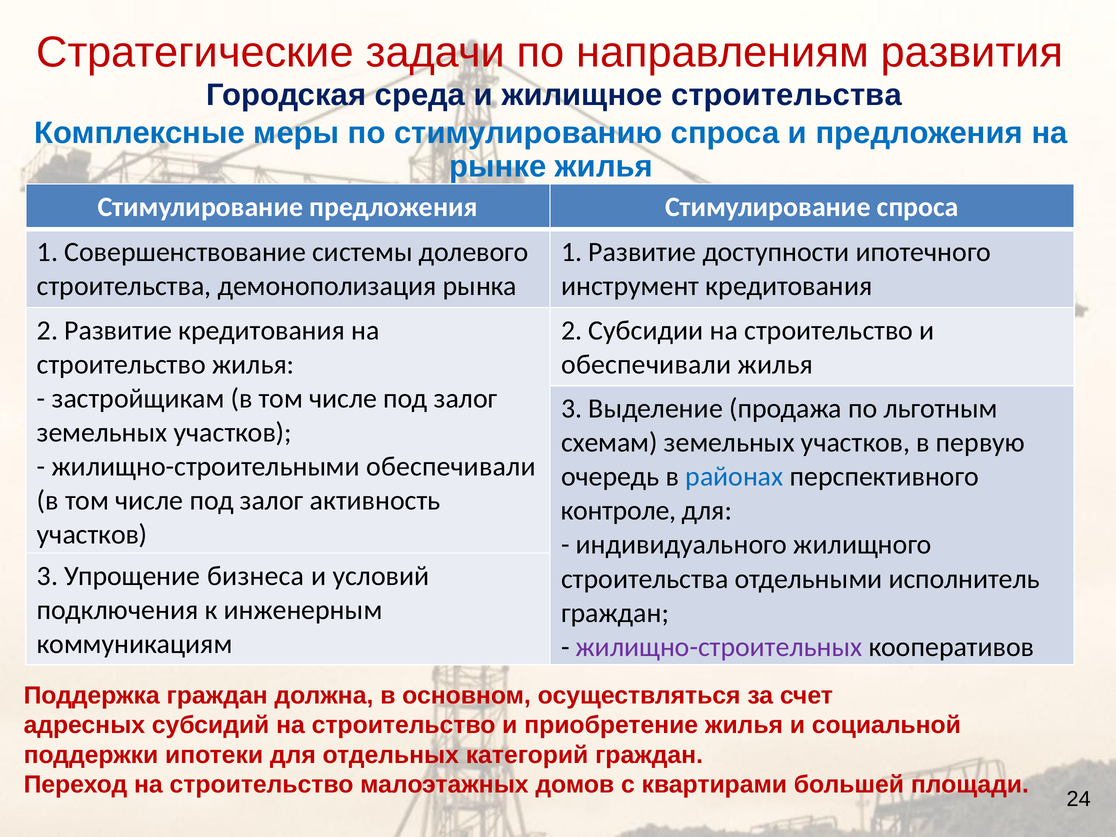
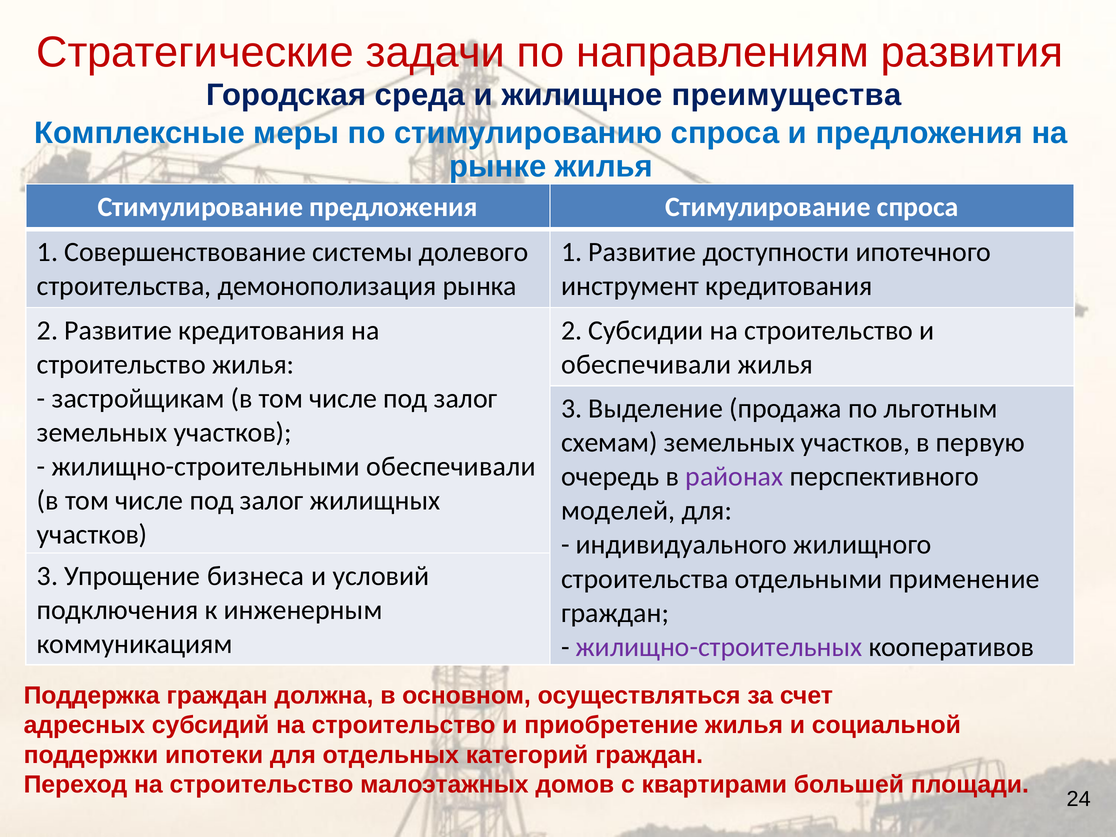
жилищное строительства: строительства -> преимущества
районах colour: blue -> purple
активность: активность -> жилищных
контроле: контроле -> моделей
исполнитель: исполнитель -> применение
